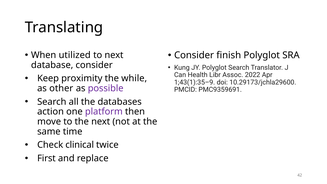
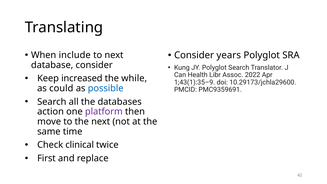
finish: finish -> years
utilized: utilized -> include
proximity: proximity -> increased
other: other -> could
possible colour: purple -> blue
